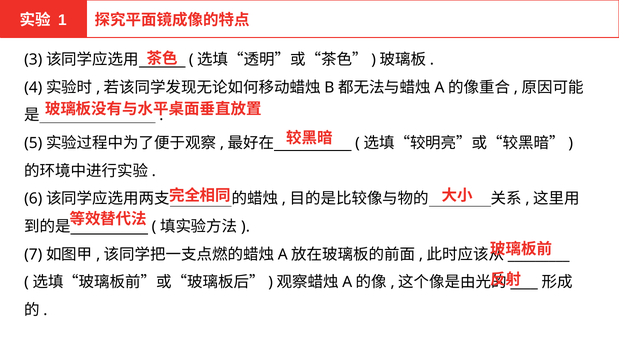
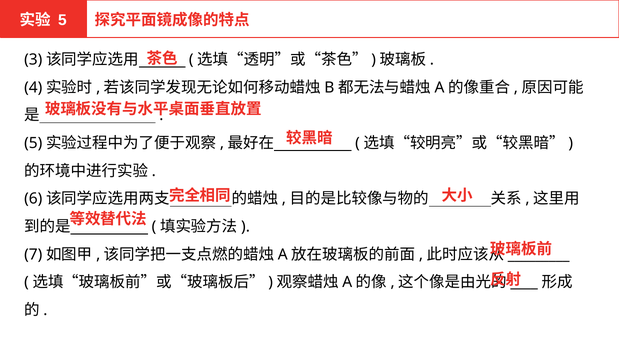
1 at (62, 20): 1 -> 5
